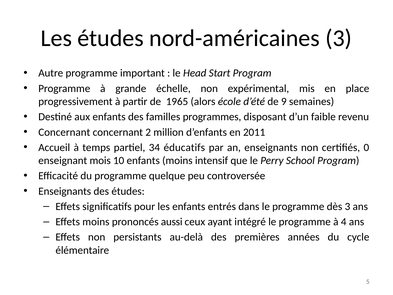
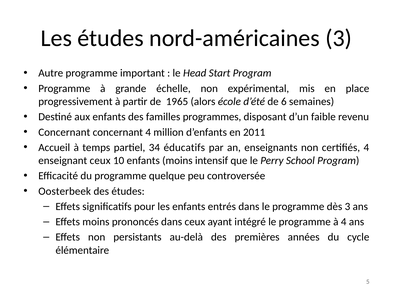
9: 9 -> 6
concernant 2: 2 -> 4
certifiés 0: 0 -> 4
enseignant mois: mois -> ceux
Enseignants at (65, 191): Enseignants -> Oosterbeek
prononcés aussi: aussi -> dans
